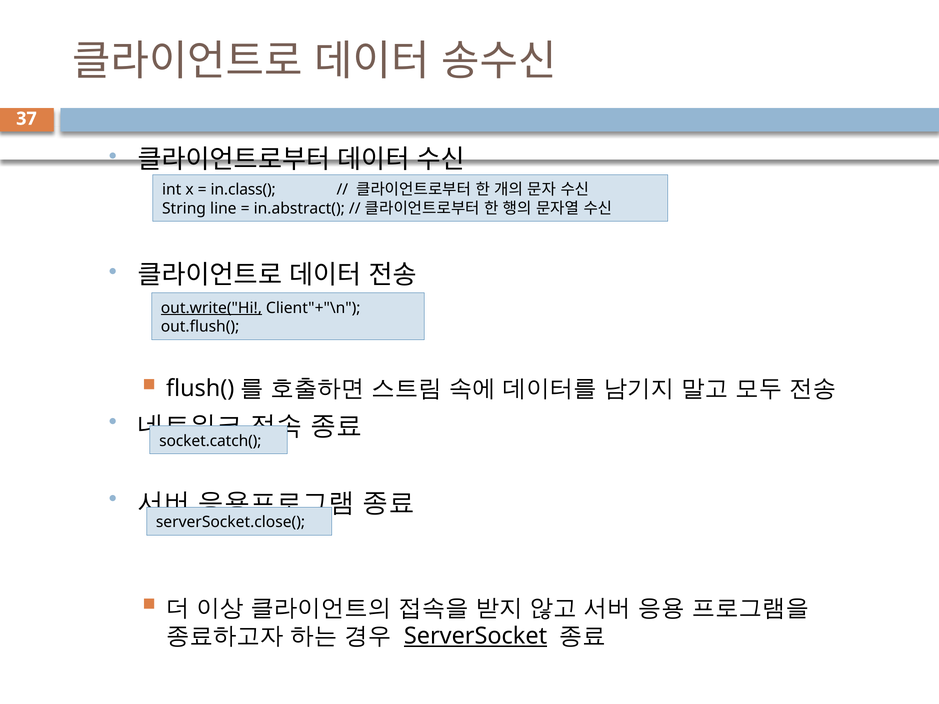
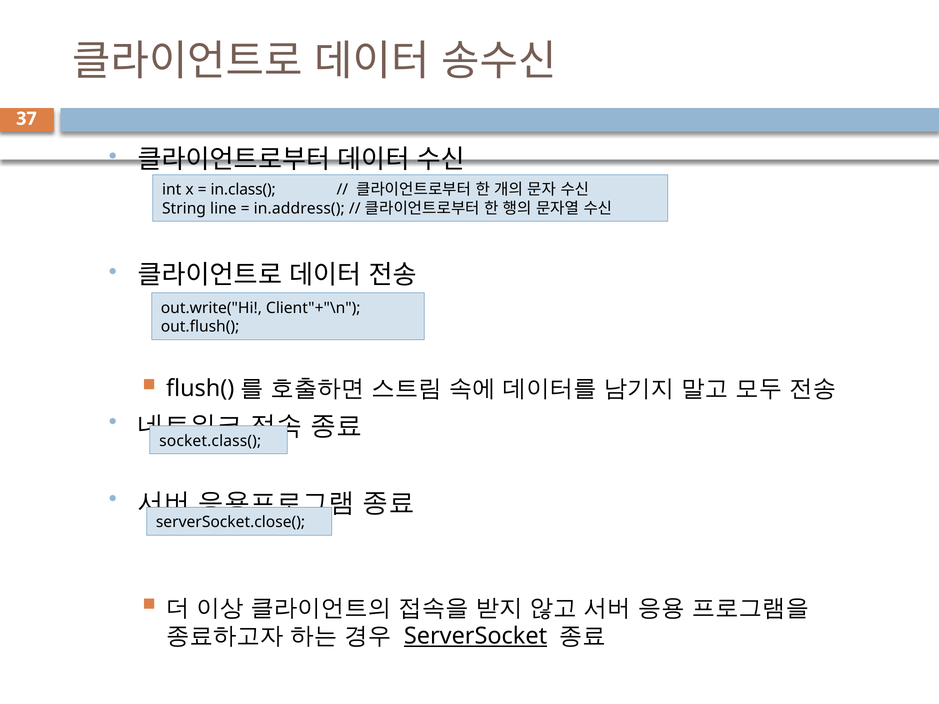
in.abstract(: in.abstract( -> in.address(
out.write("Hi underline: present -> none
socket.catch(: socket.catch( -> socket.class(
